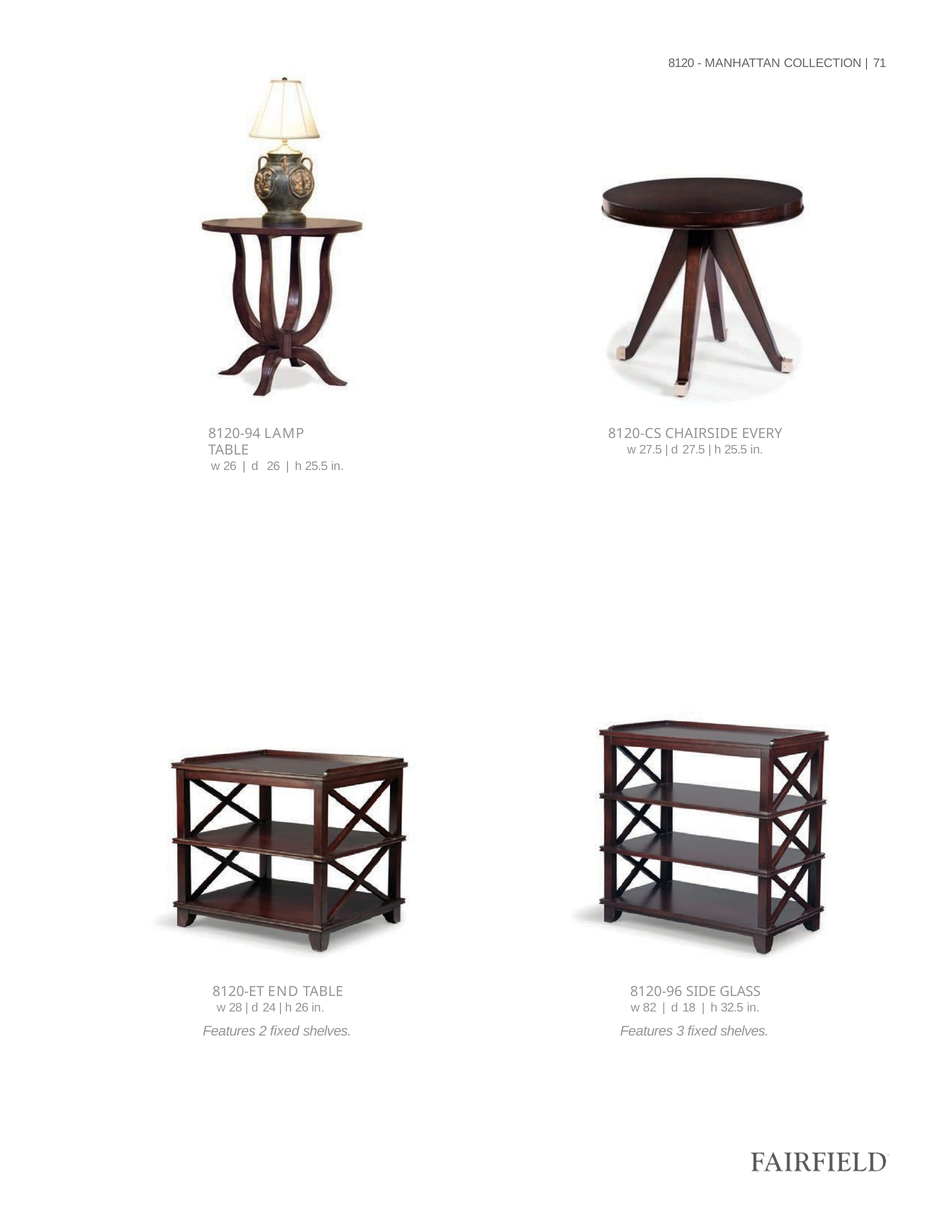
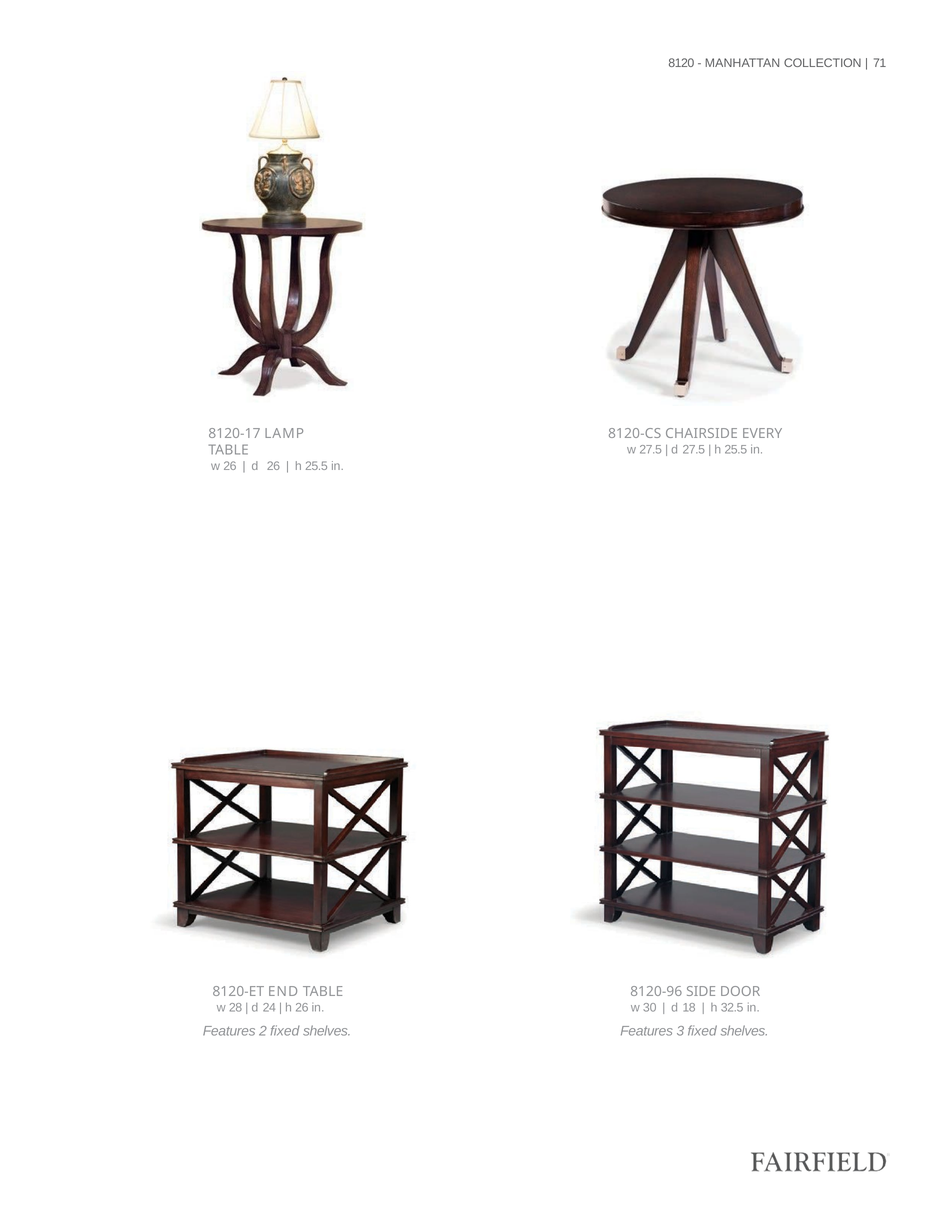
8120-94: 8120-94 -> 8120-17
GLASS: GLASS -> DOOR
82: 82 -> 30
